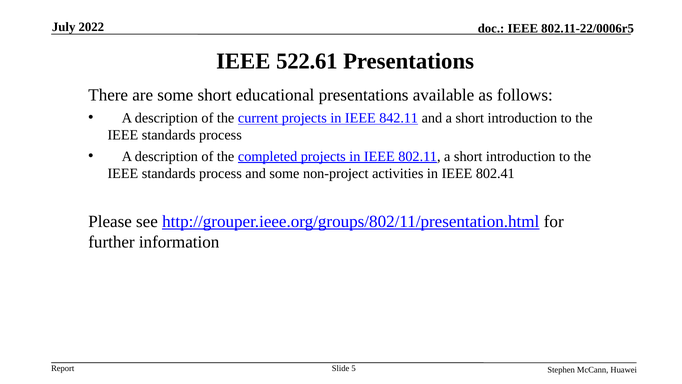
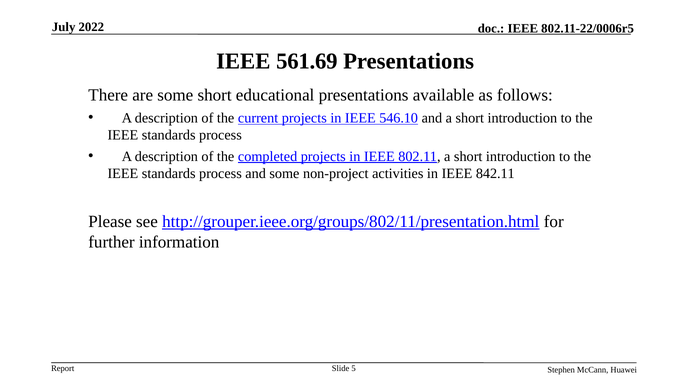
522.61: 522.61 -> 561.69
842.11: 842.11 -> 546.10
802.41: 802.41 -> 842.11
